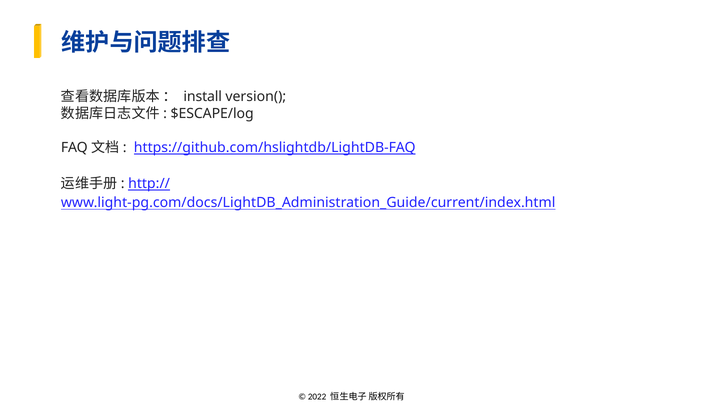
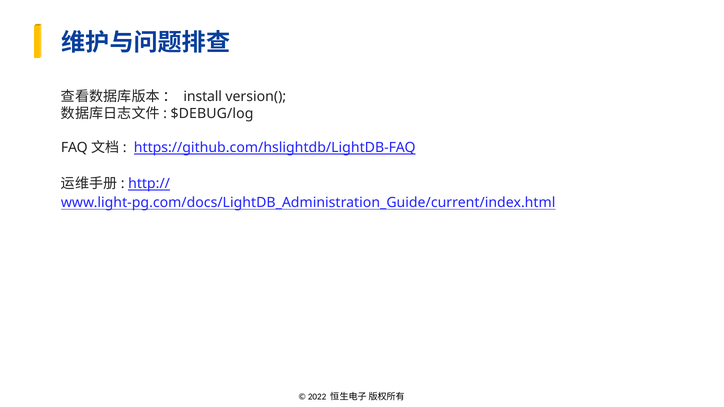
$ESCAPE/log: $ESCAPE/log -> $DEBUG/log
